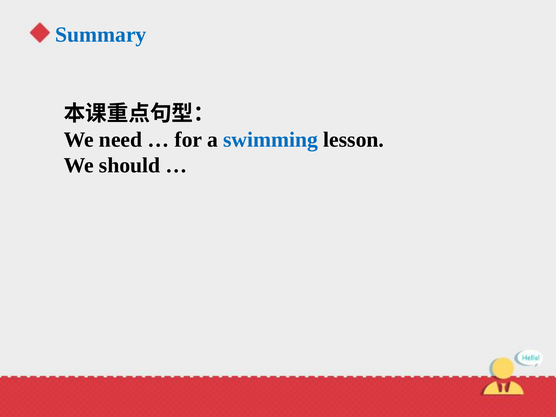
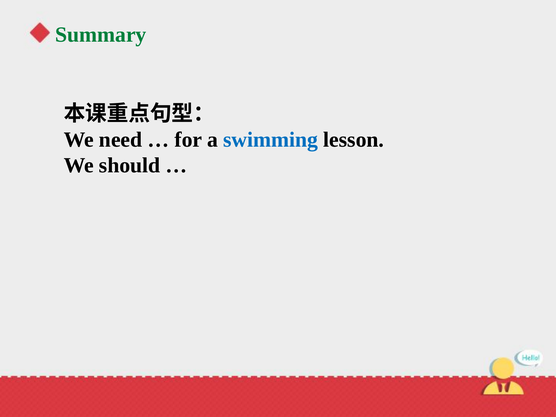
Summary colour: blue -> green
